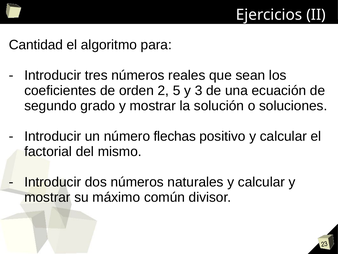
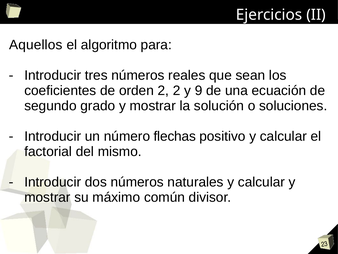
Cantidad: Cantidad -> Aquellos
2 5: 5 -> 2
3: 3 -> 9
